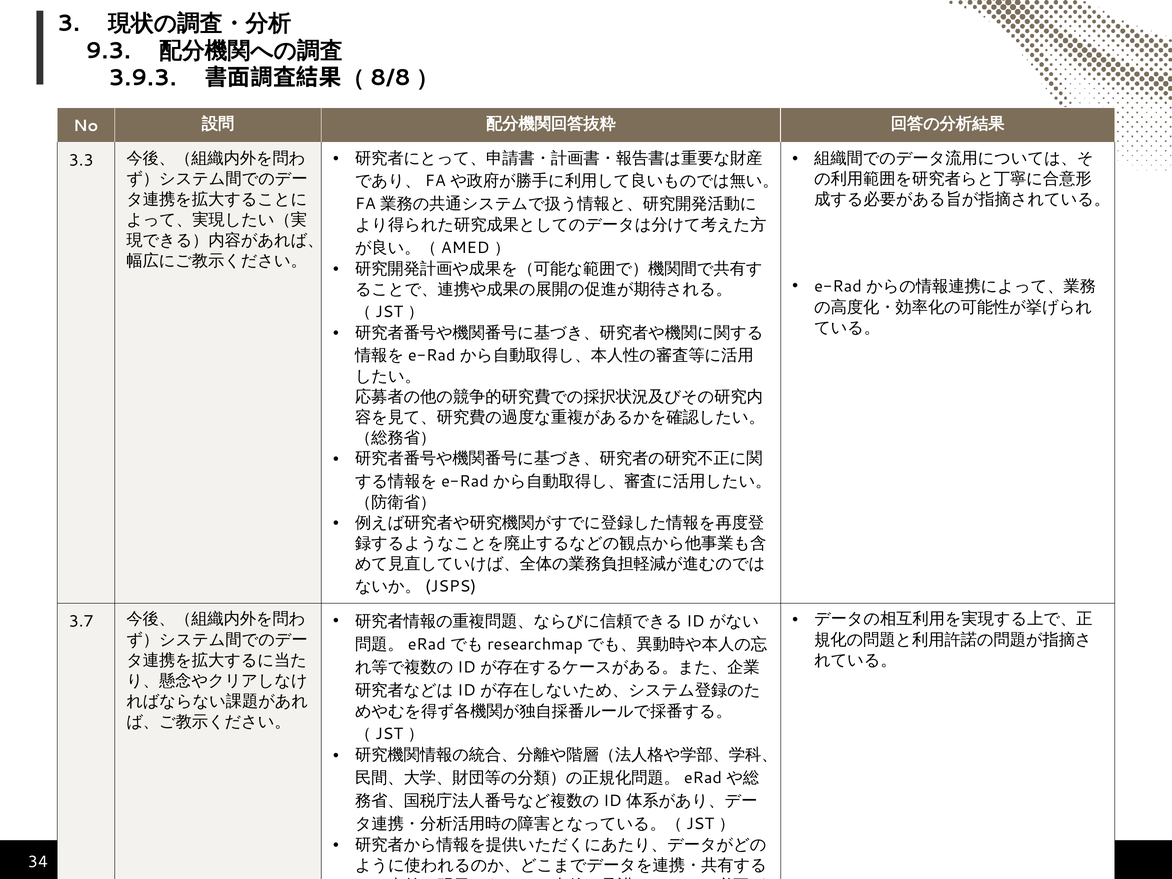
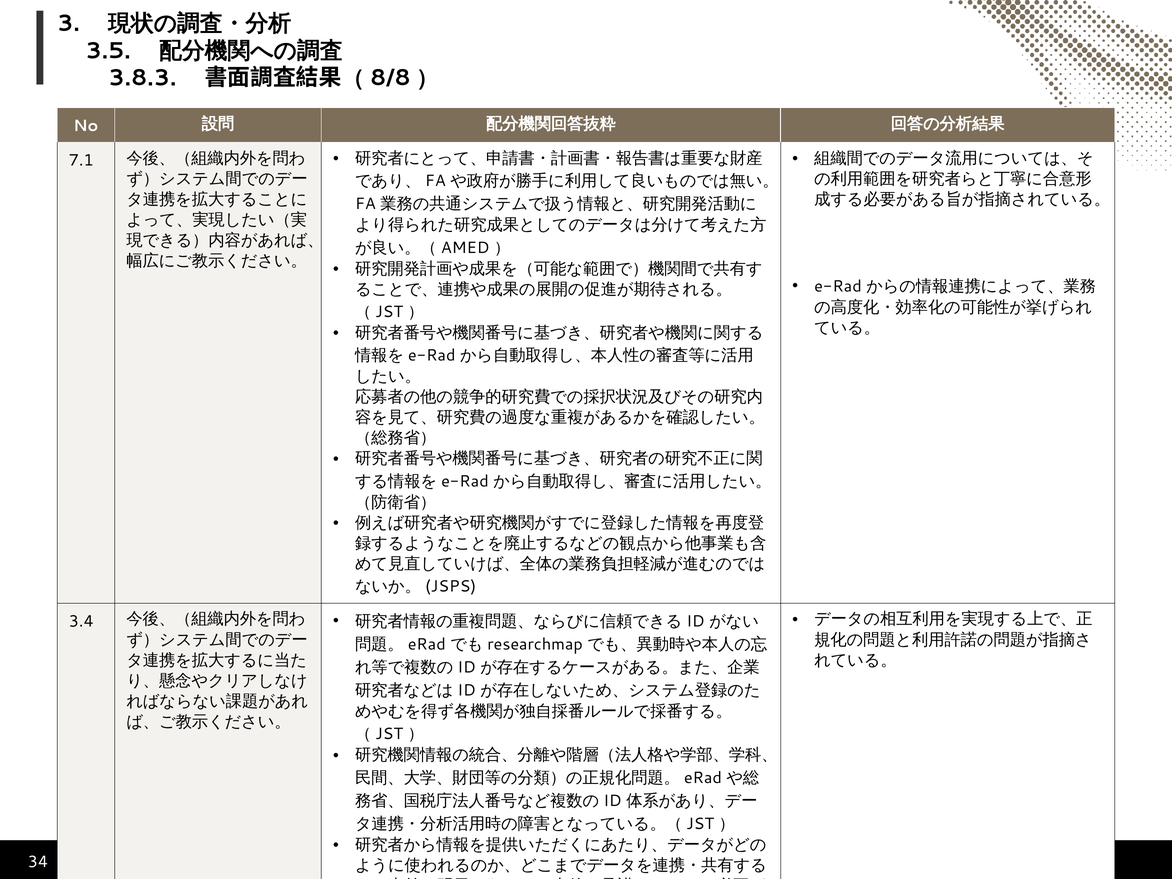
9.3: 9.3 -> 3.5
3.9.3: 3.9.3 -> 3.8.3
3.3: 3.3 -> 7.1
3.7: 3.7 -> 3.4
